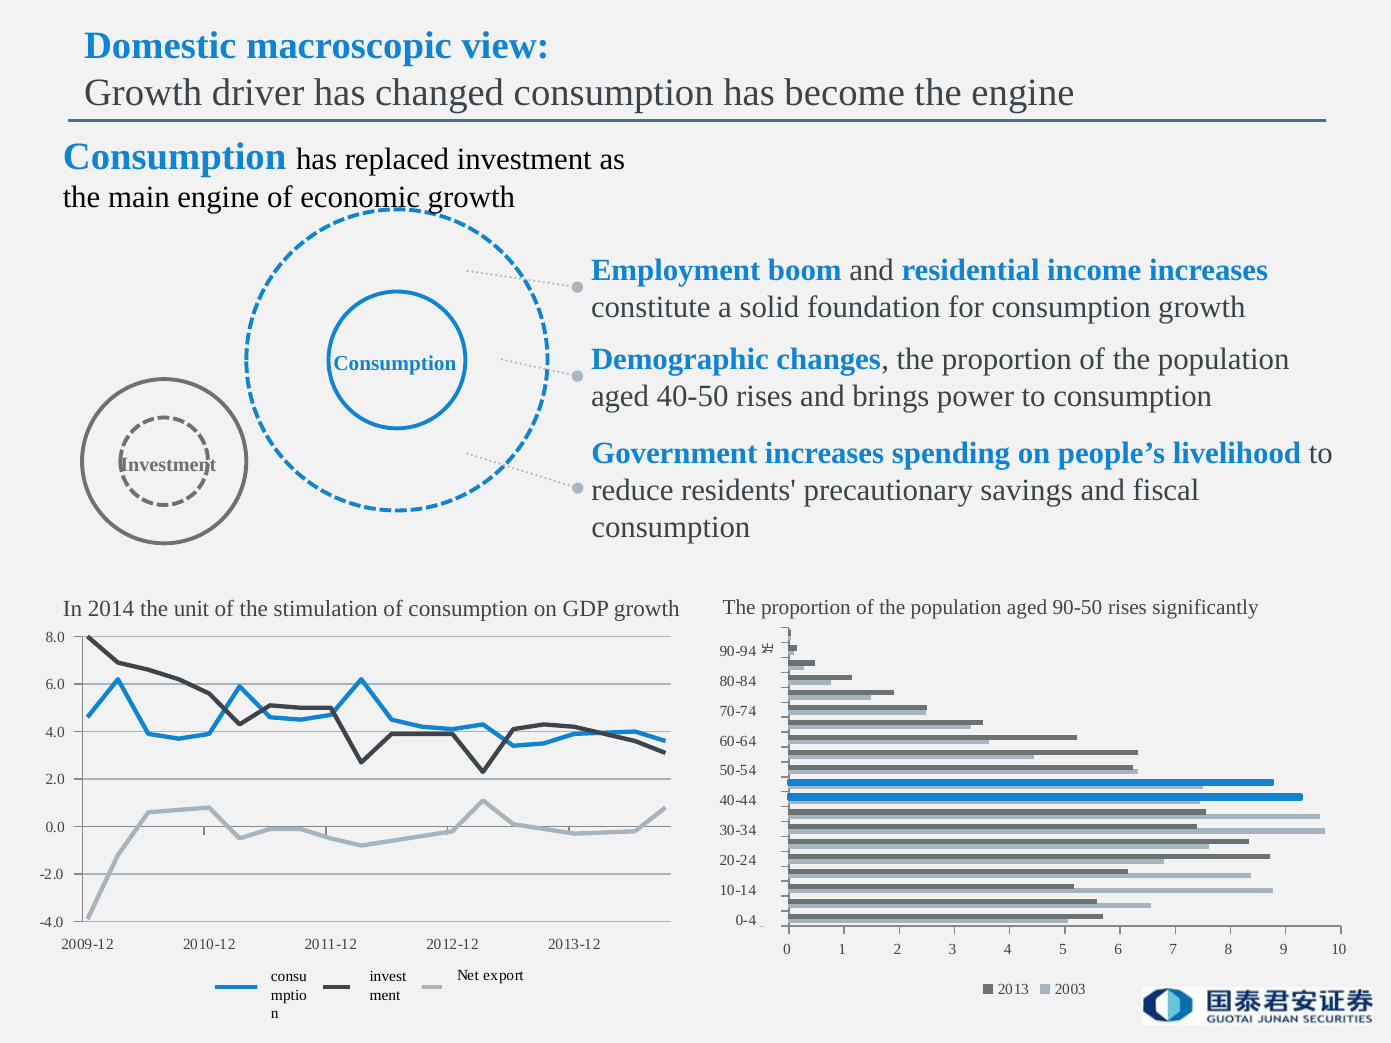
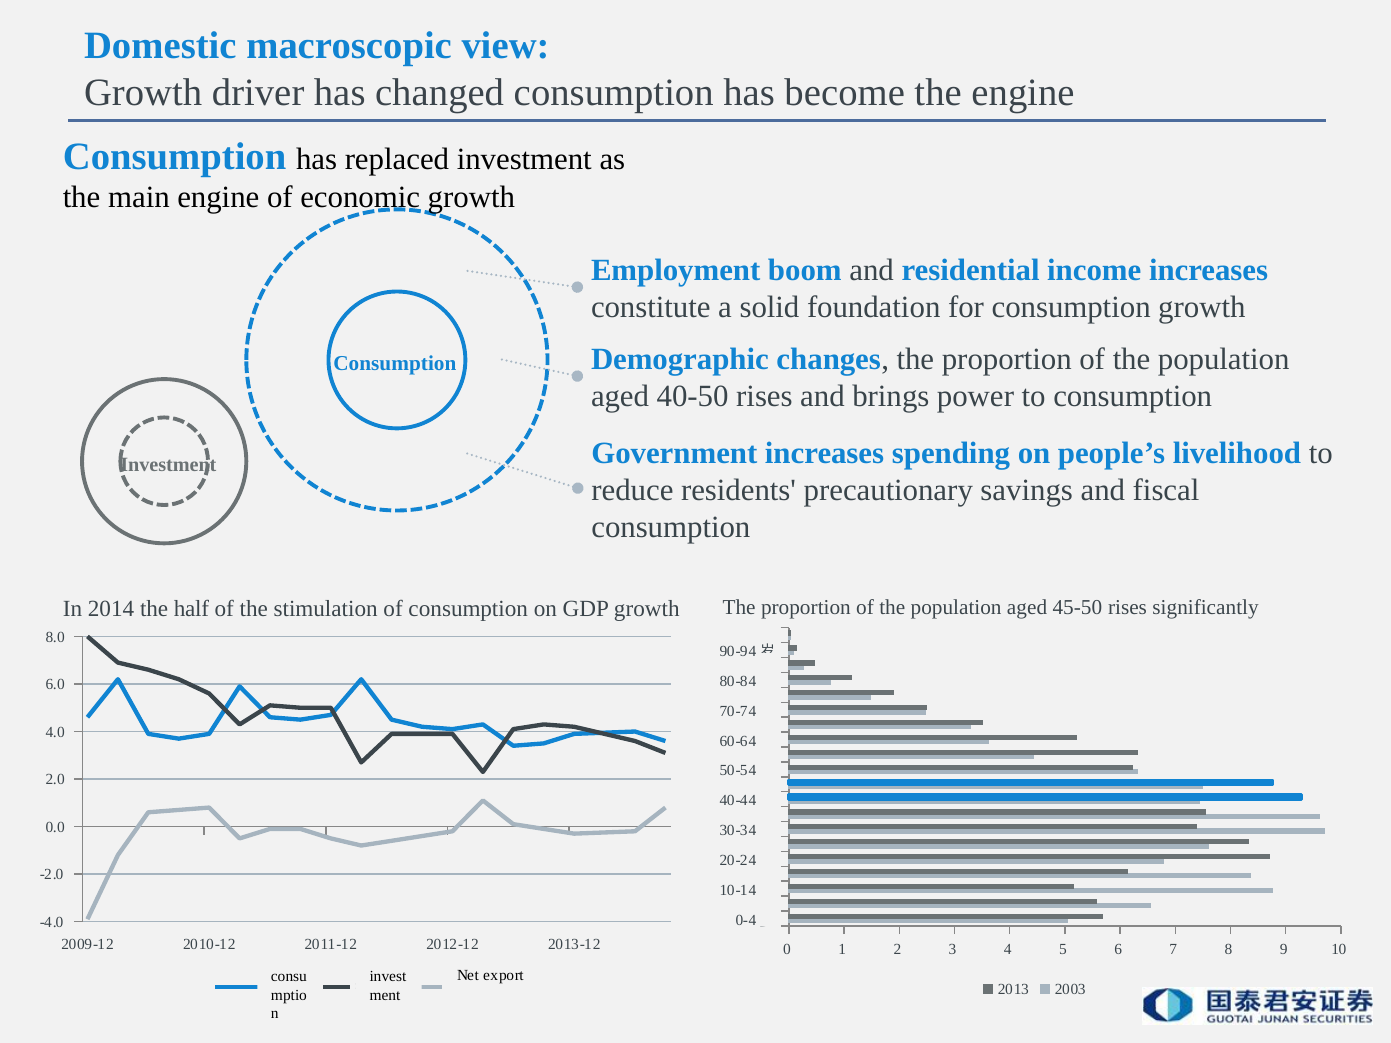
90-50: 90-50 -> 45-50
unit: unit -> half
